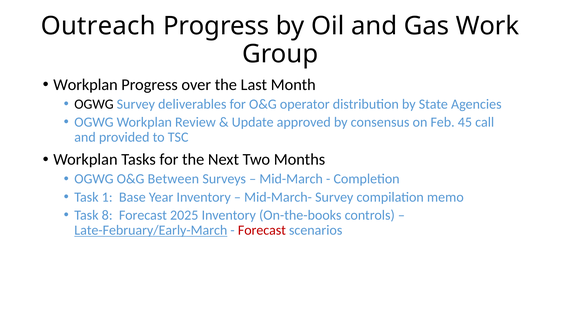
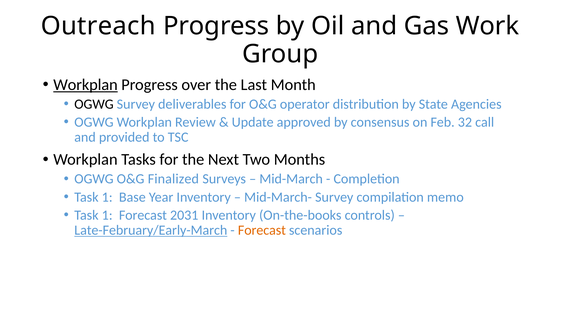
Workplan at (85, 85) underline: none -> present
45: 45 -> 32
Between: Between -> Finalized
8 at (107, 215): 8 -> 1
2025: 2025 -> 2031
Forecast at (262, 230) colour: red -> orange
